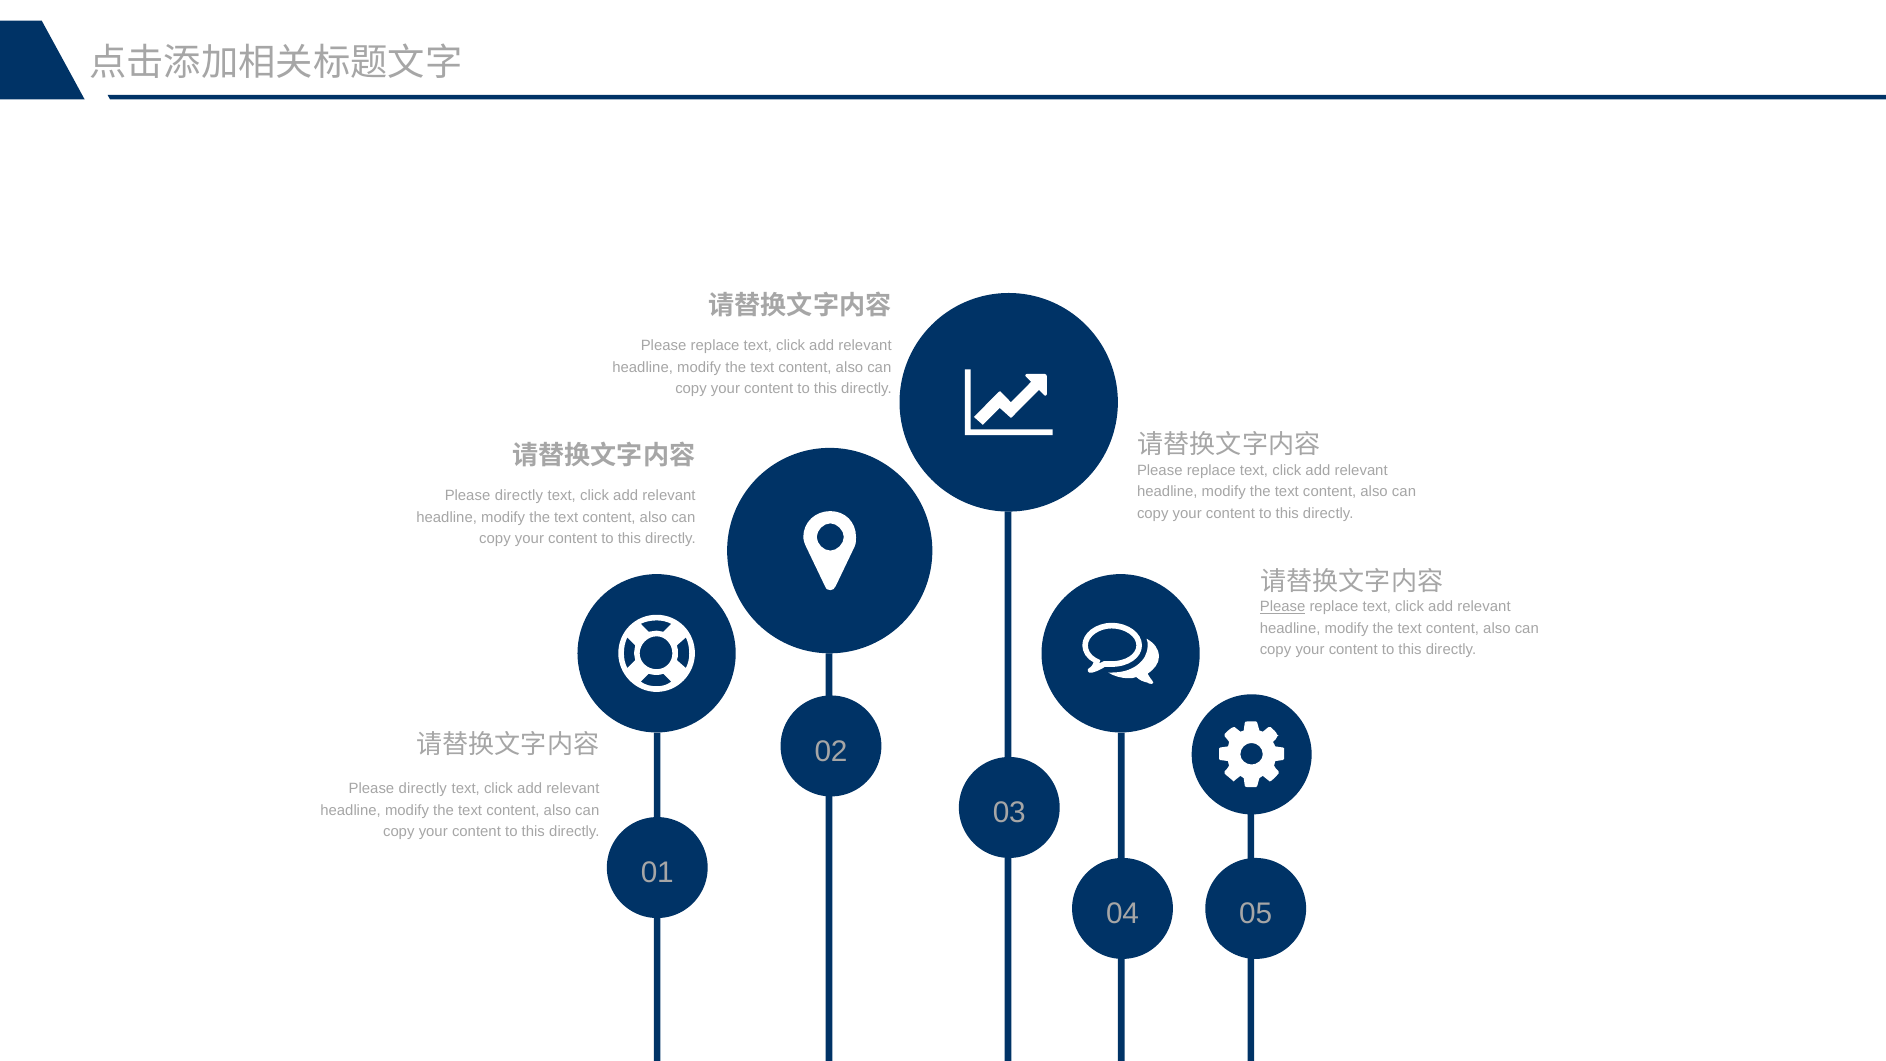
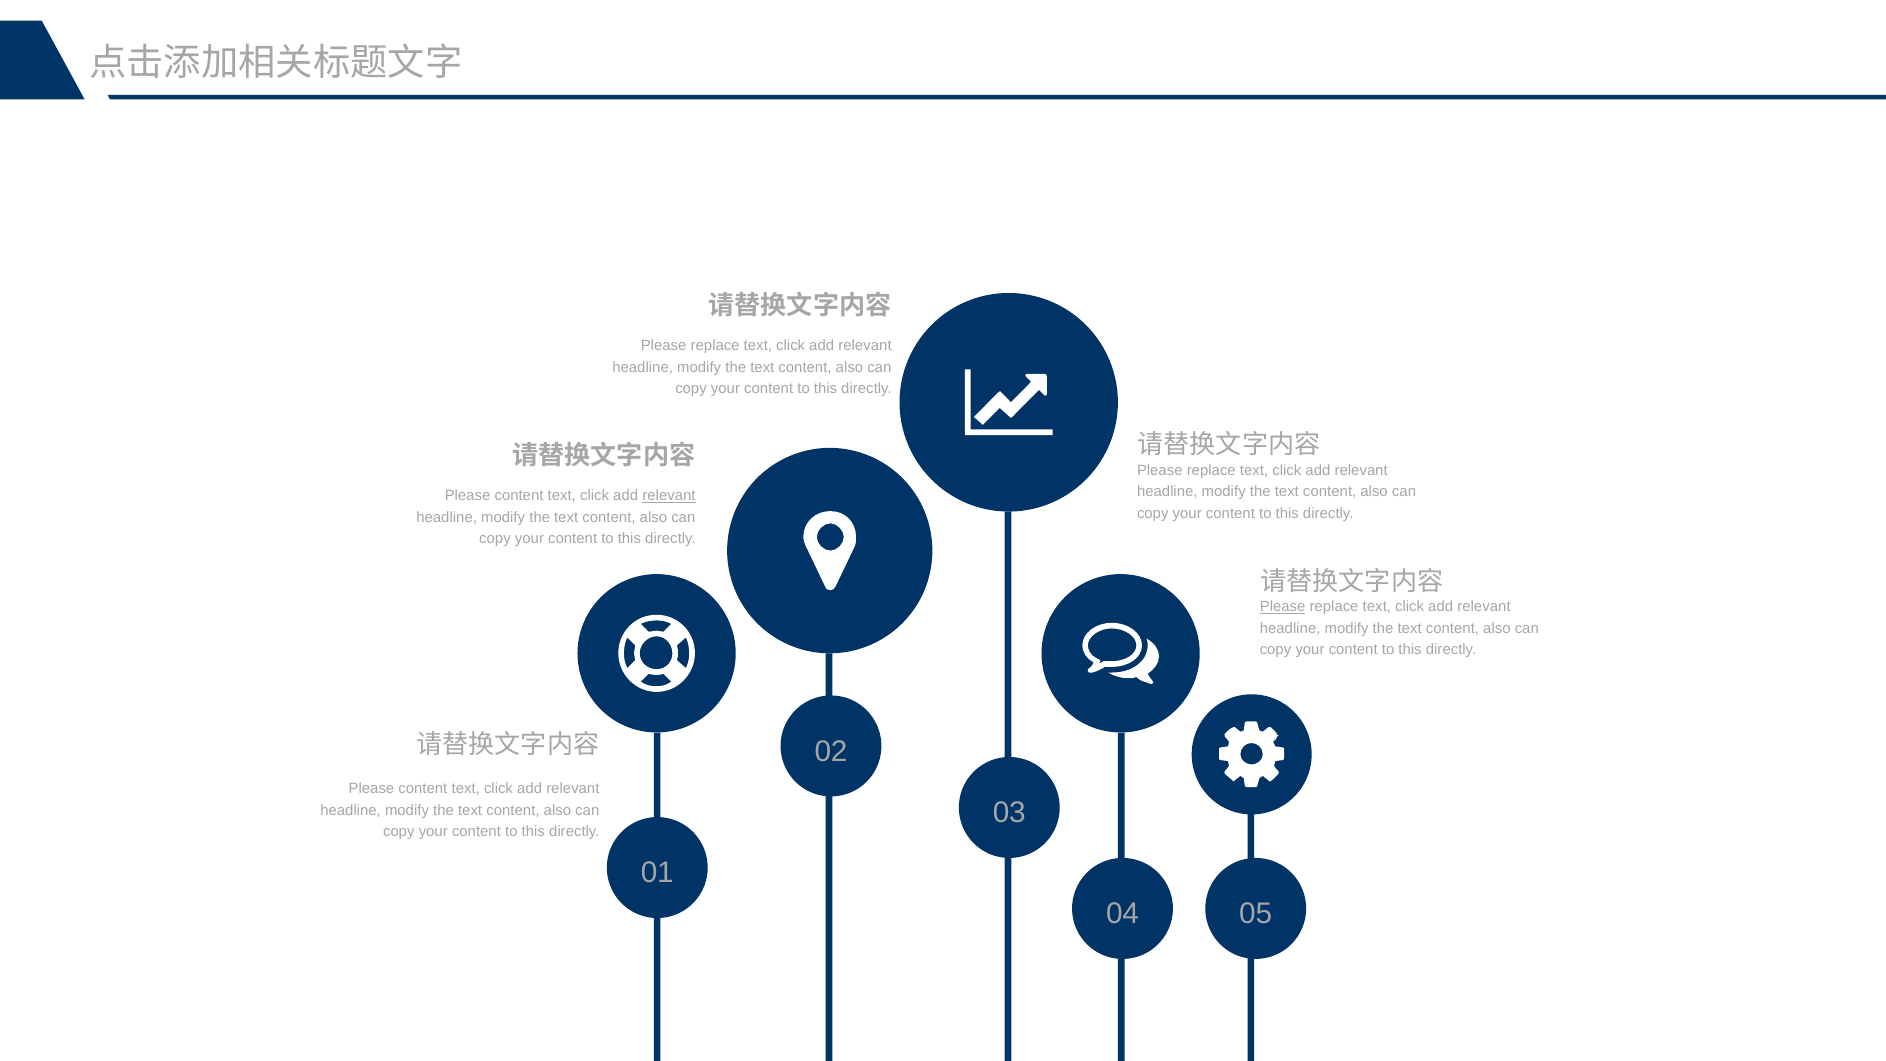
directly at (519, 496): directly -> content
relevant at (669, 496) underline: none -> present
directly at (423, 789): directly -> content
